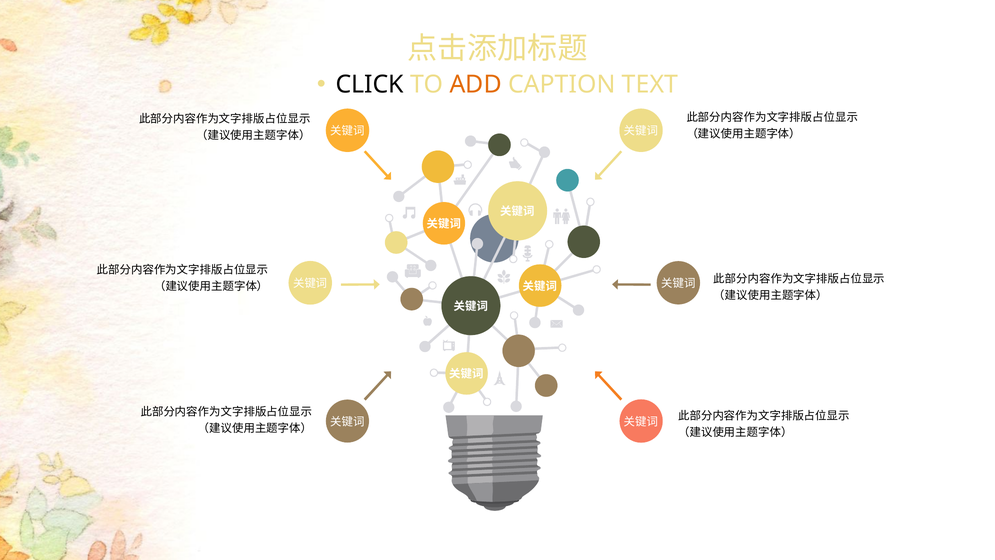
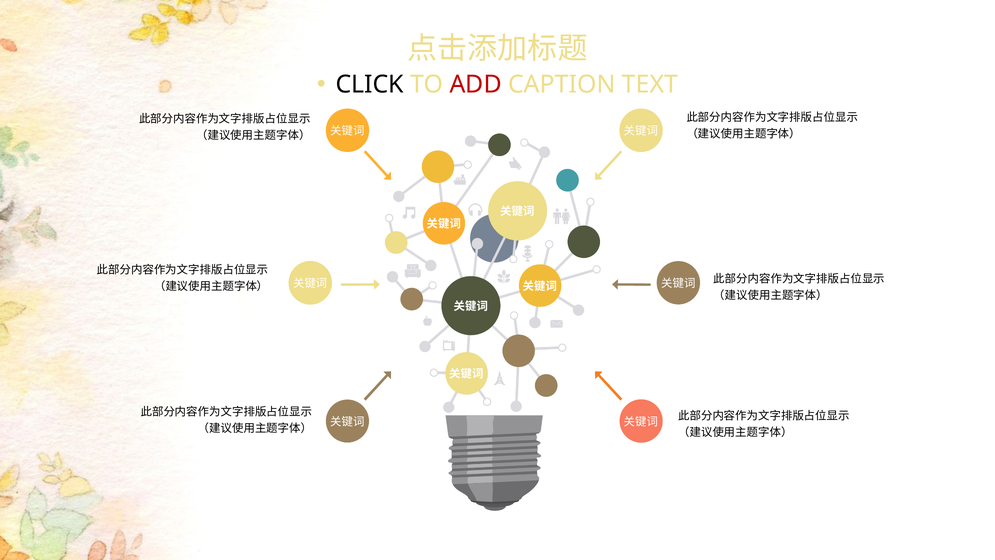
ADD colour: orange -> red
